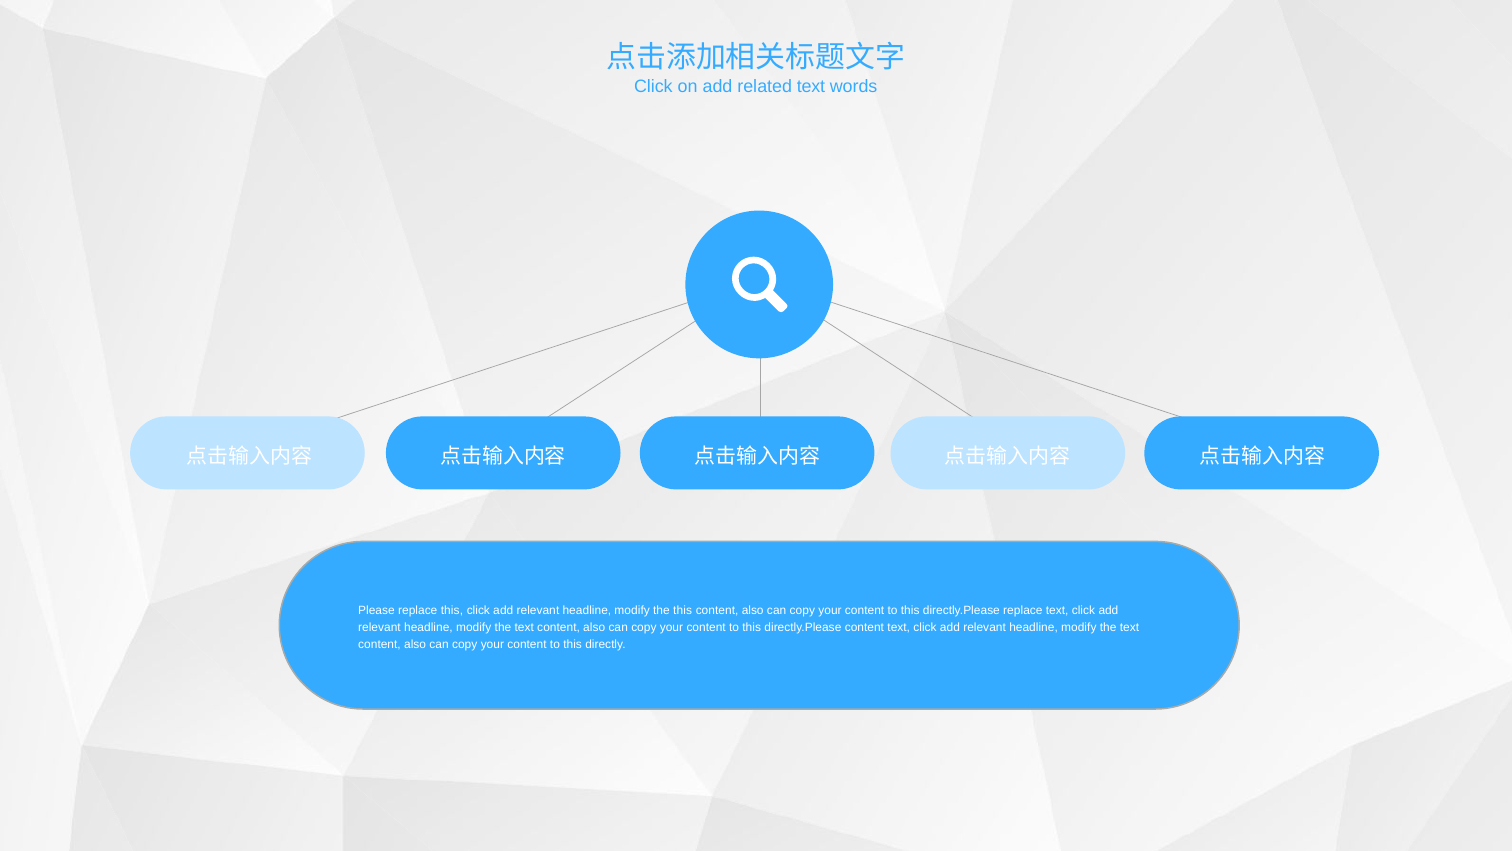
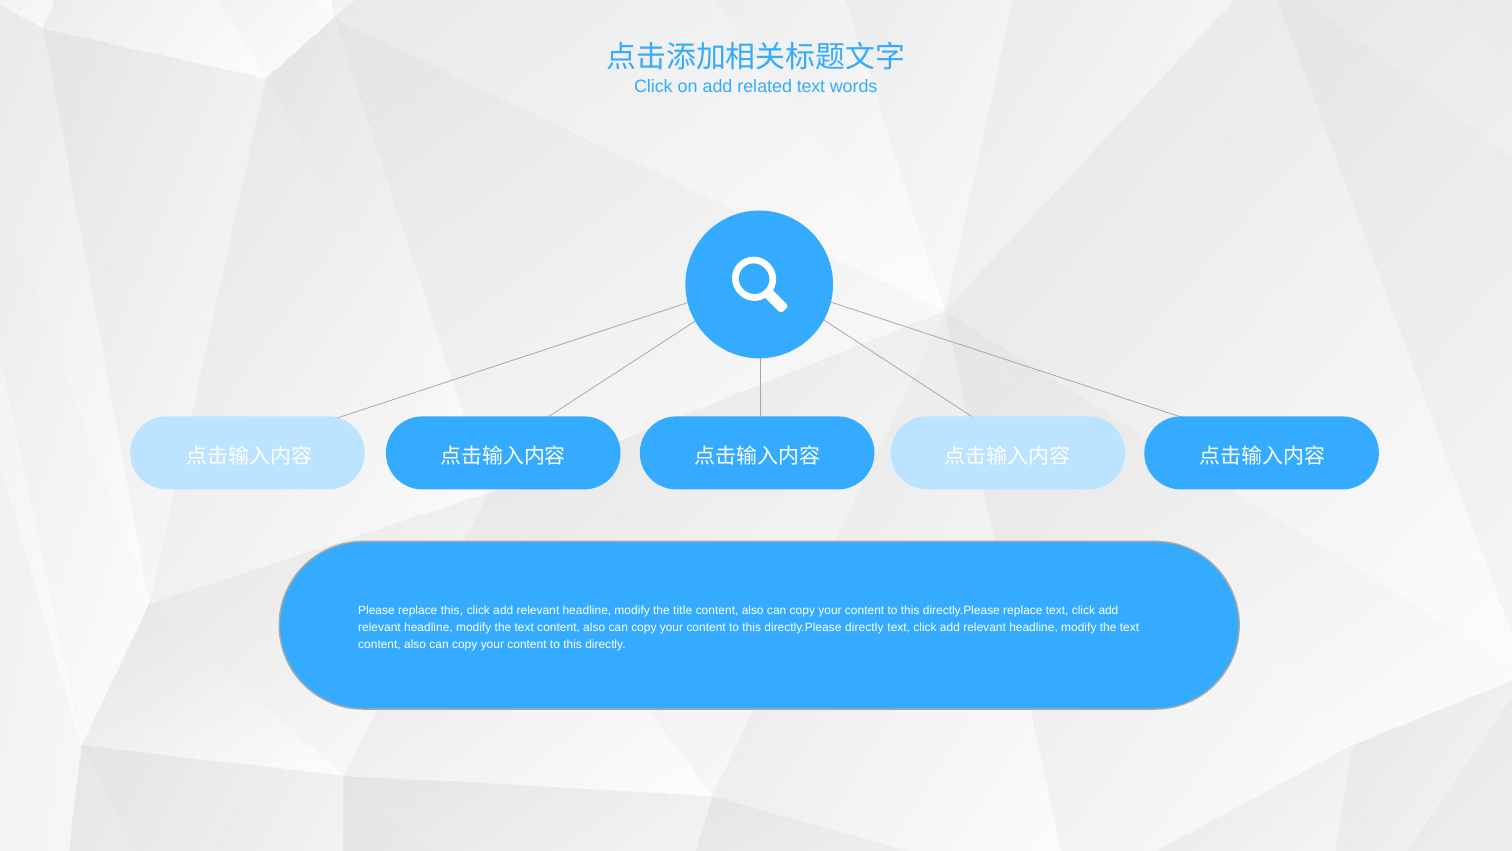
the this: this -> title
directly.Please content: content -> directly
